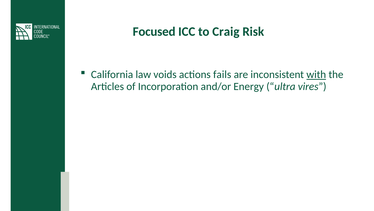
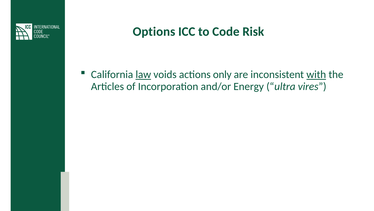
Focused: Focused -> Options
Craig: Craig -> Code
law underline: none -> present
fails: fails -> only
